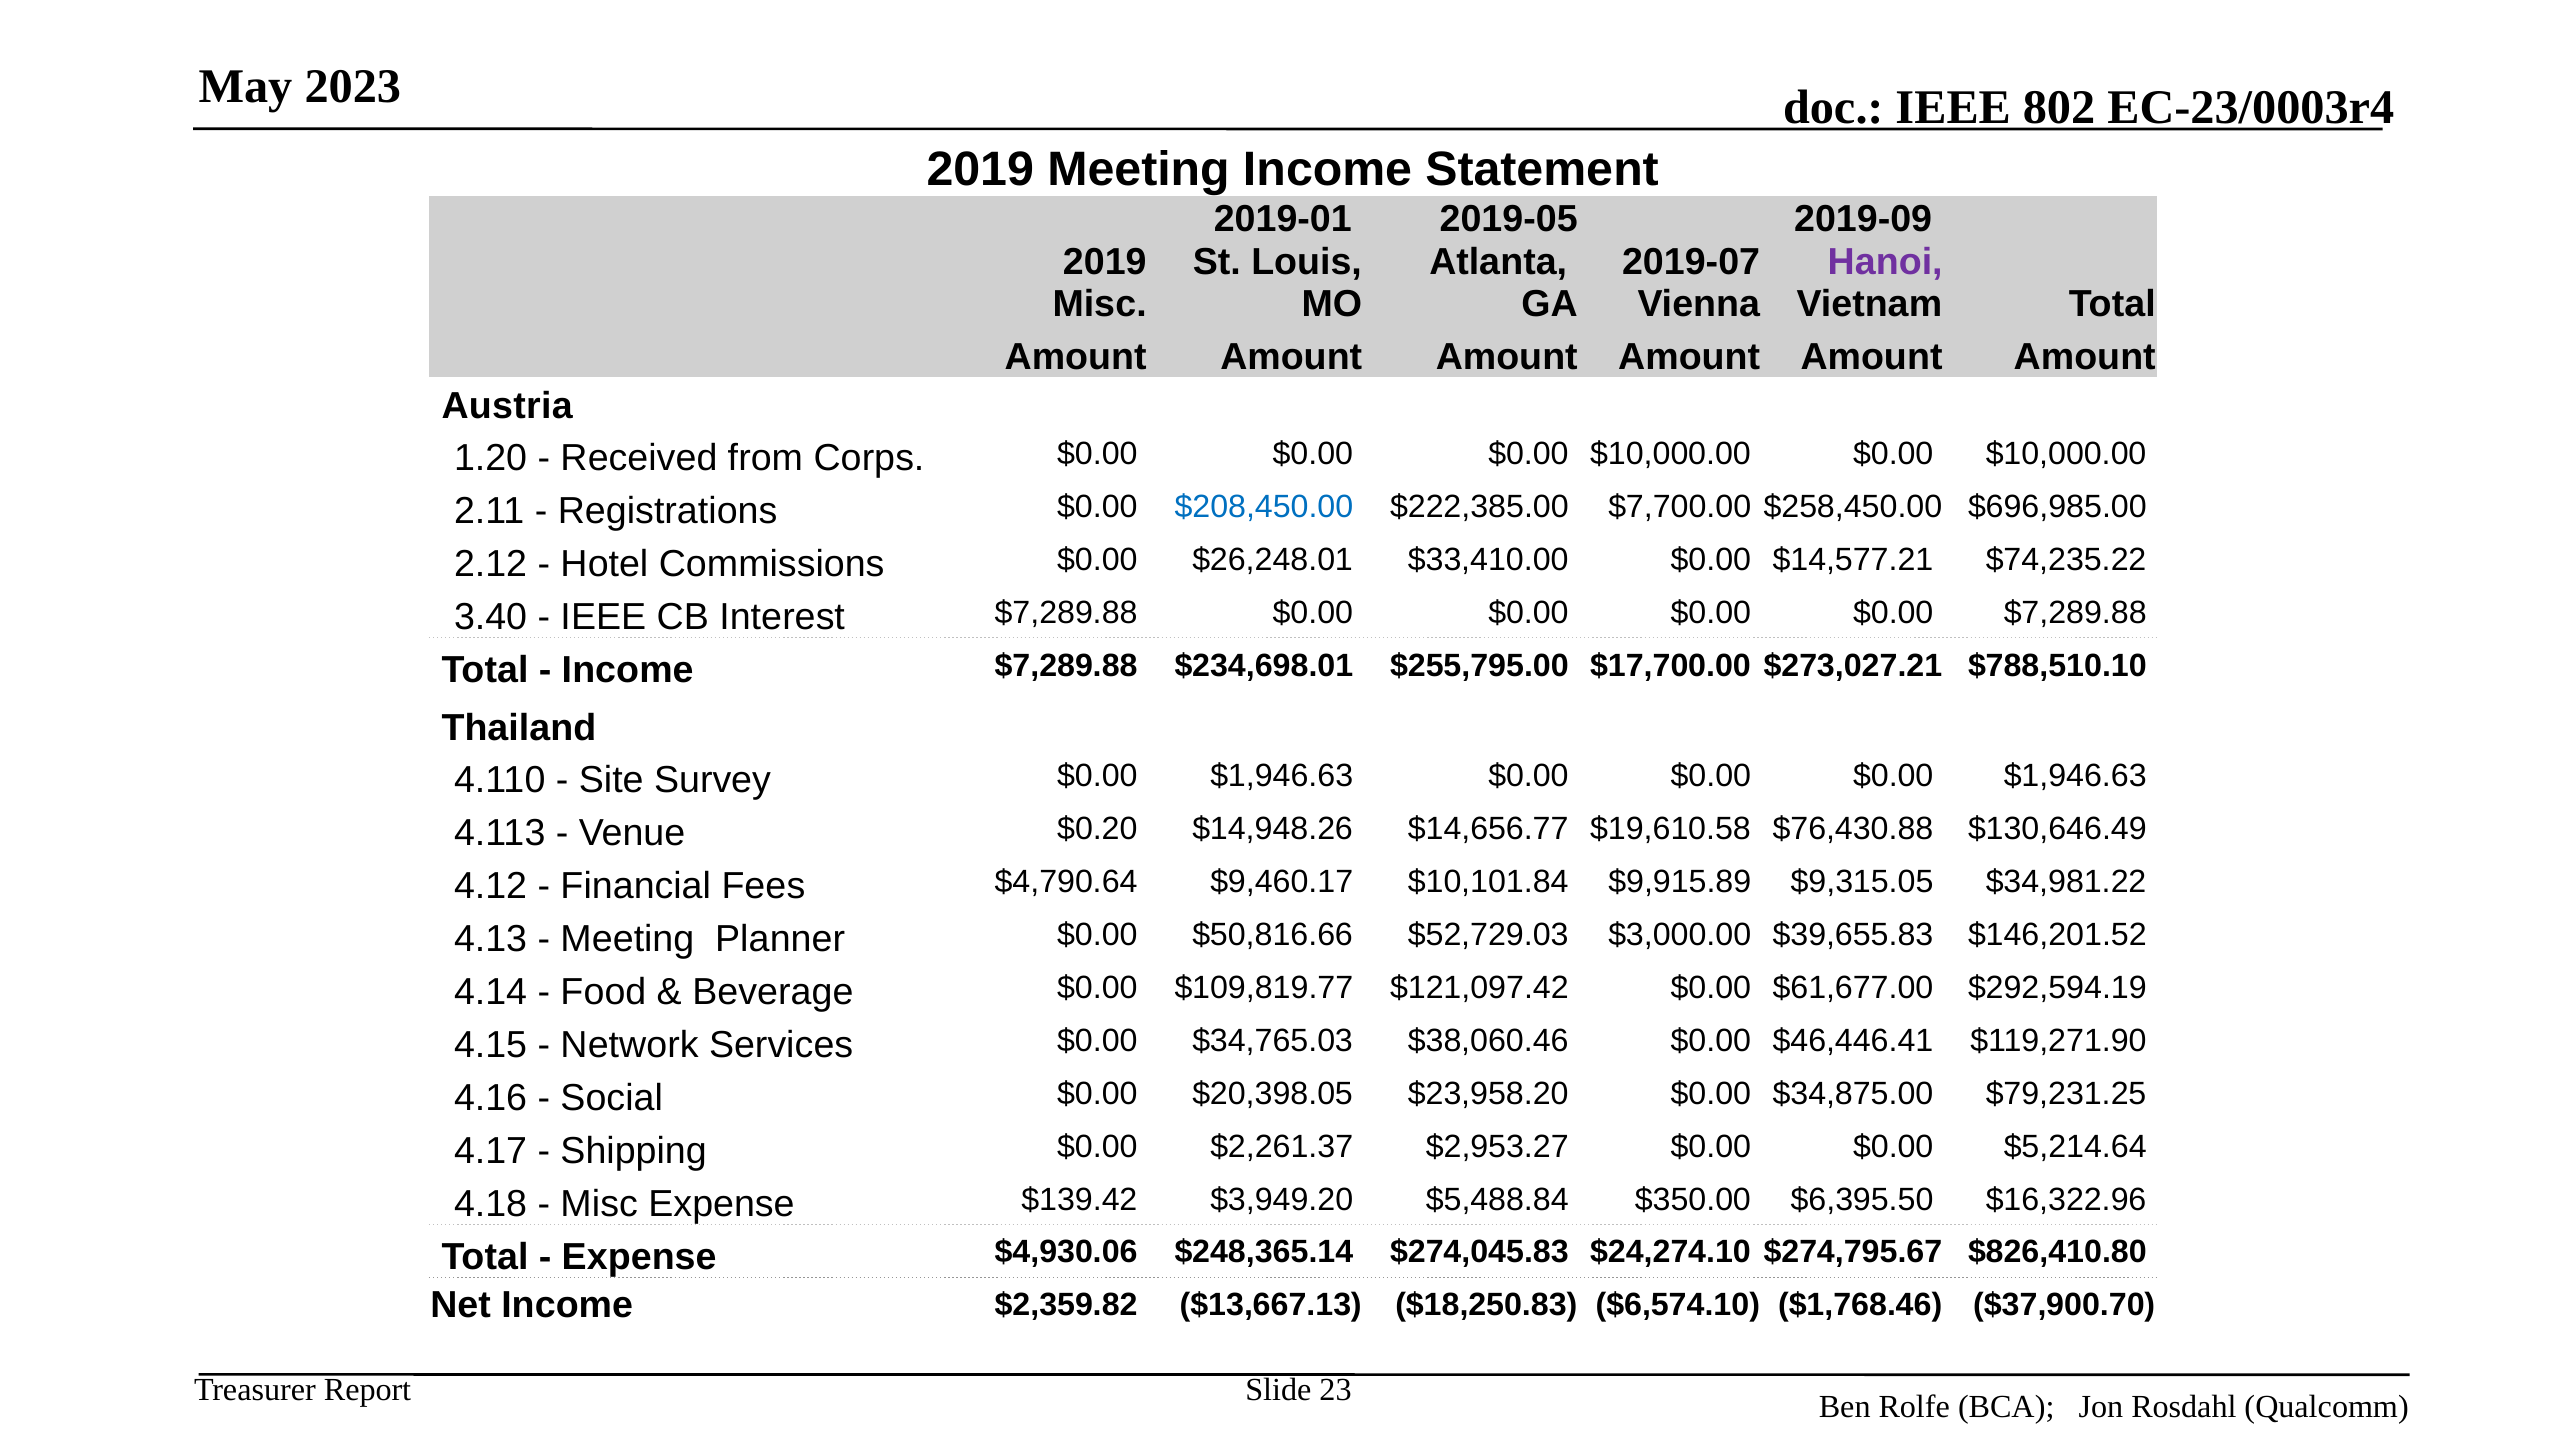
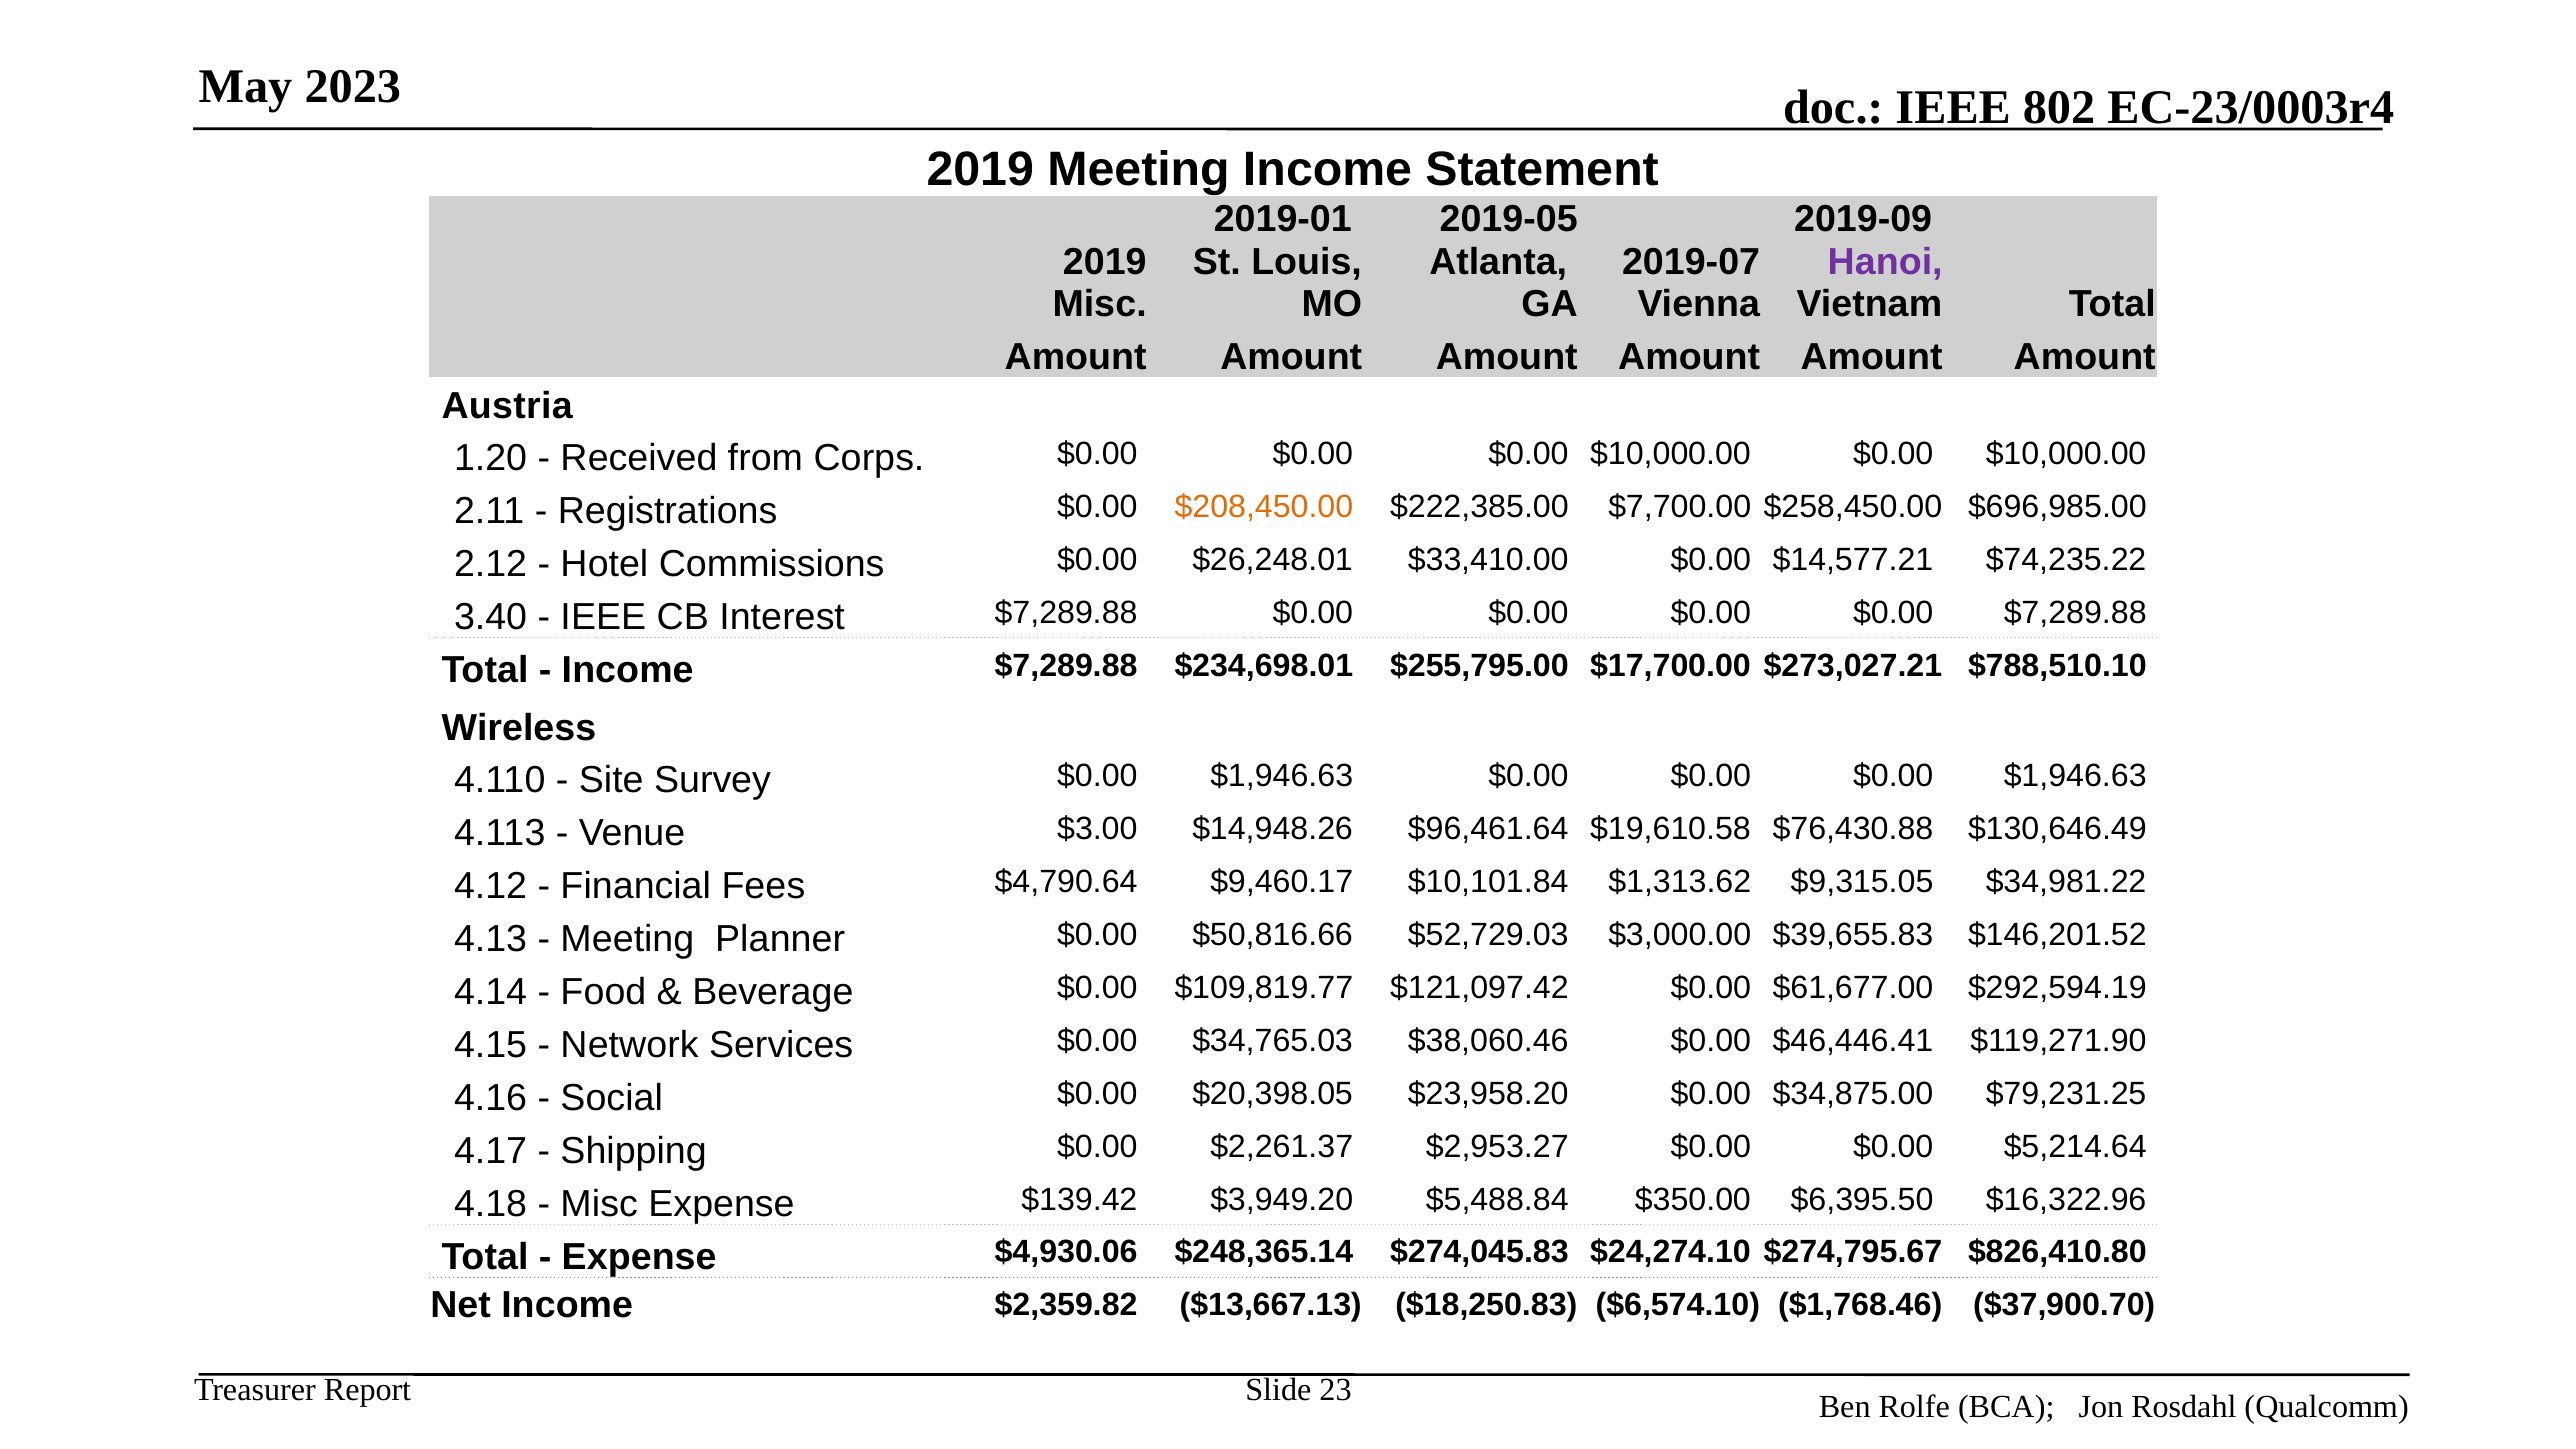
$208,450.00 colour: blue -> orange
Thailand: Thailand -> Wireless
$0.20: $0.20 -> $3.00
$14,656.77: $14,656.77 -> $96,461.64
$9,915.89: $9,915.89 -> $1,313.62
